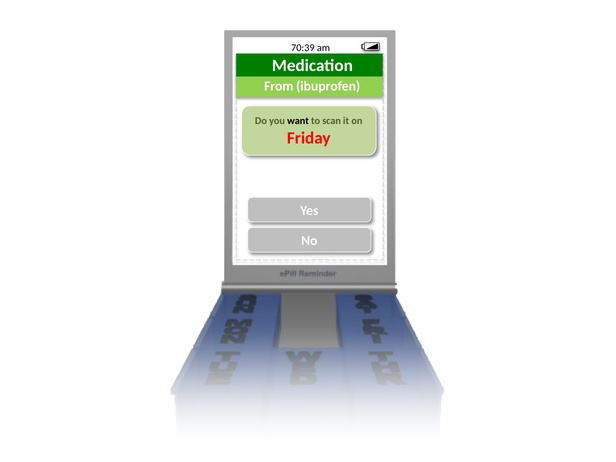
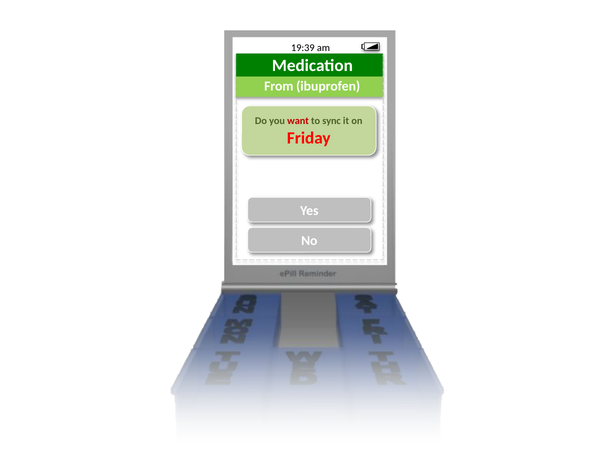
70:39: 70:39 -> 19:39
want colour: black -> red
scan: scan -> sync
